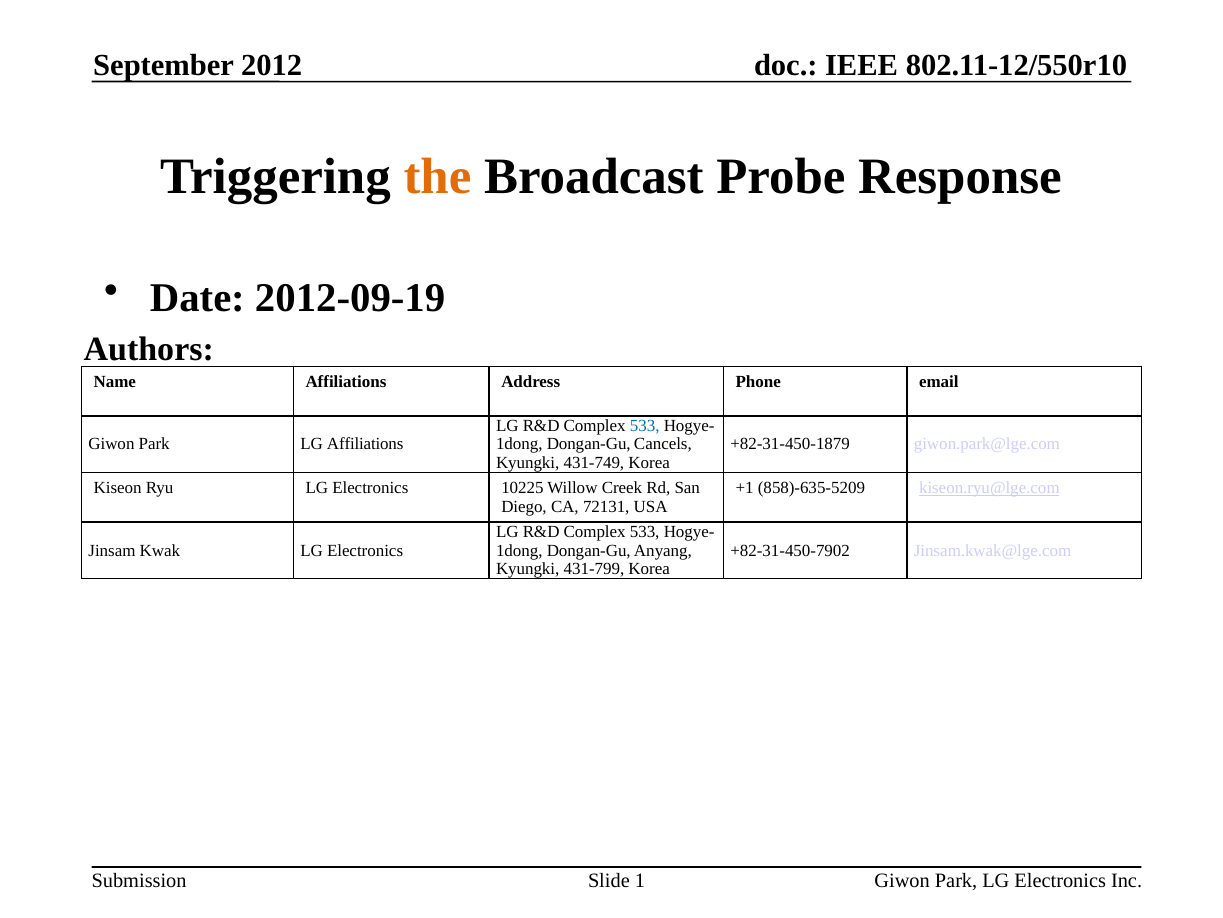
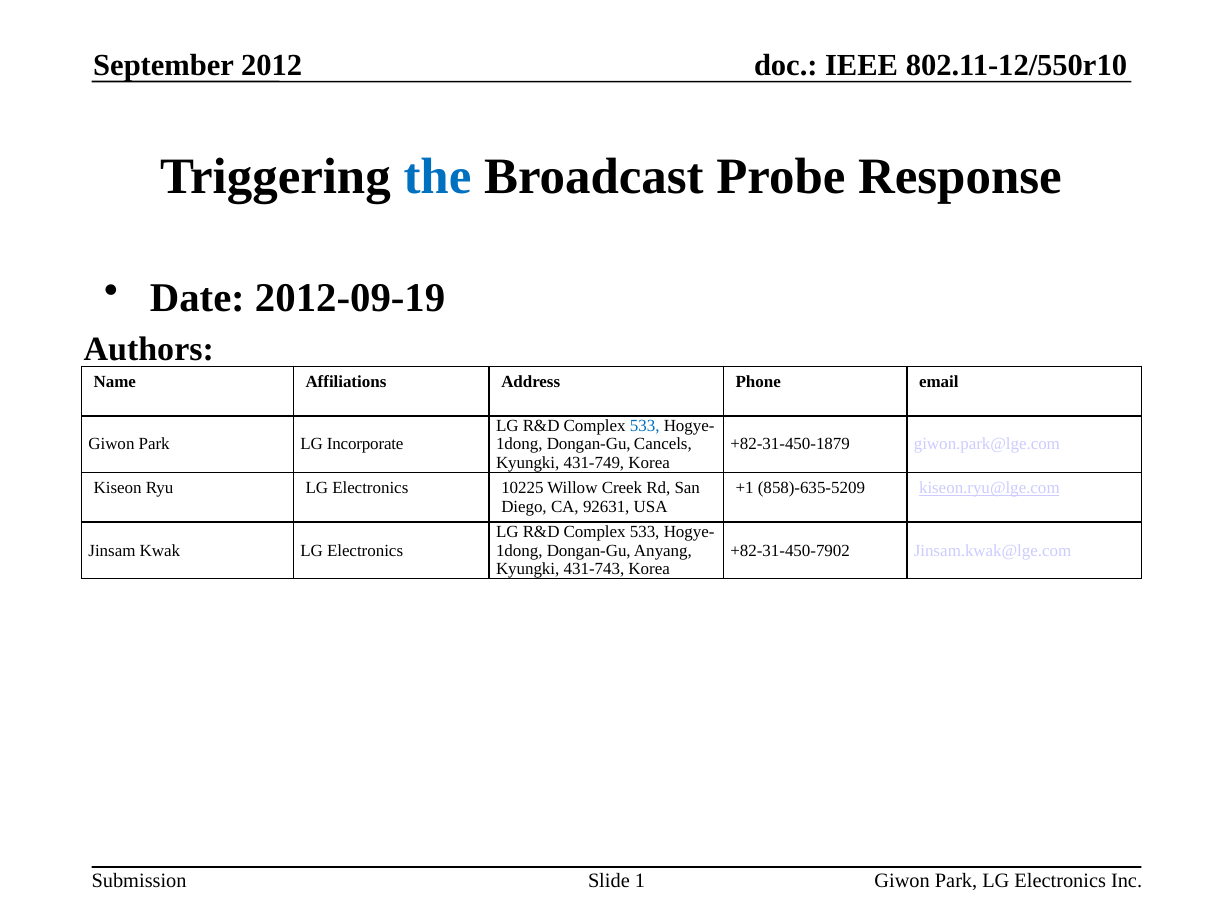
the colour: orange -> blue
LG Affiliations: Affiliations -> Incorporate
72131: 72131 -> 92631
431-799: 431-799 -> 431-743
